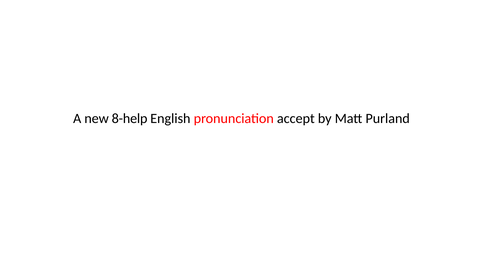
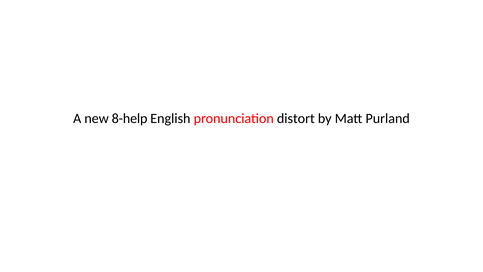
accept: accept -> distort
